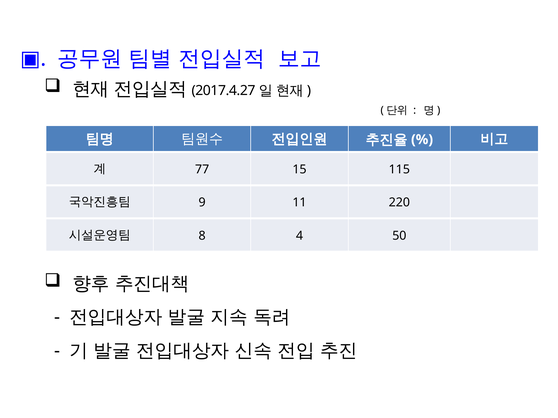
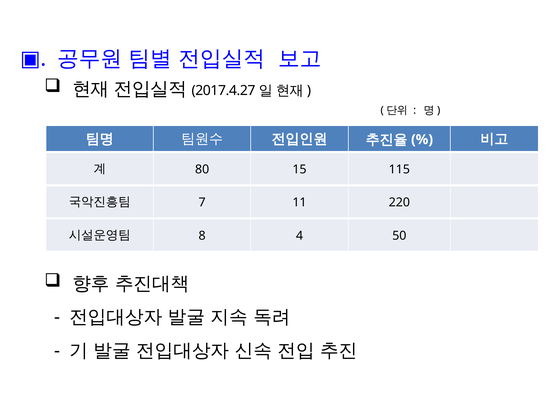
77: 77 -> 80
9: 9 -> 7
